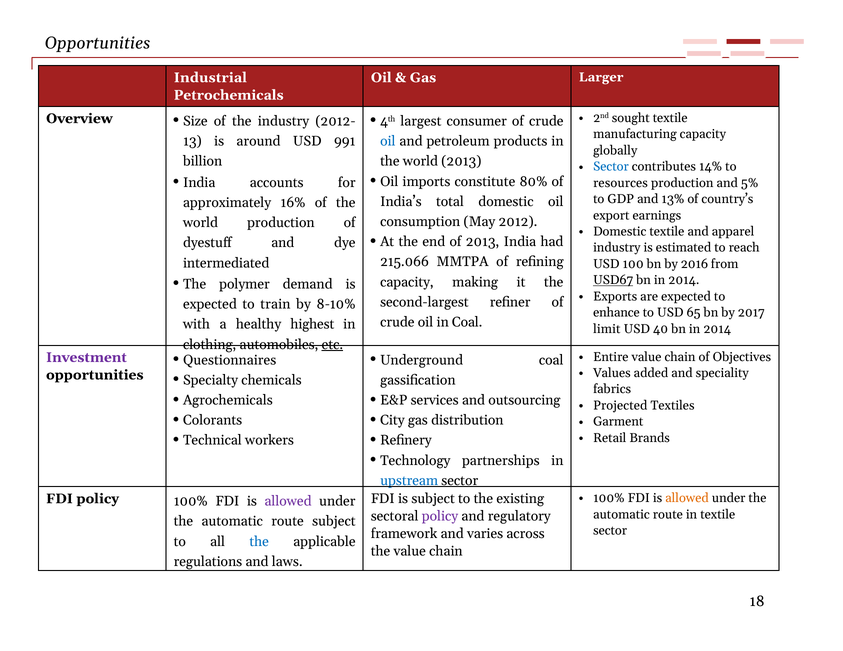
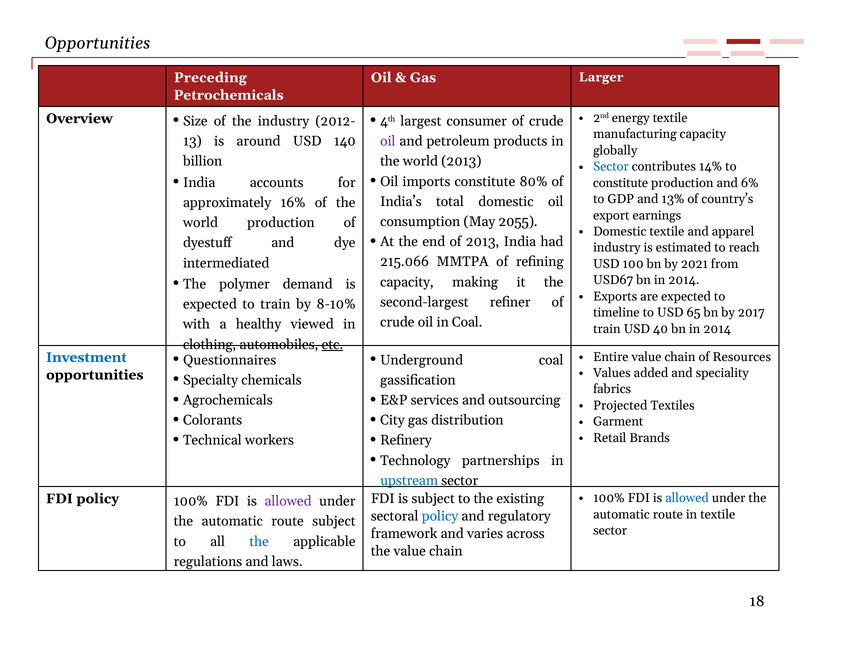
Industrial: Industrial -> Preceding
sought: sought -> energy
991: 991 -> 140
oil at (388, 141) colour: blue -> purple
resources at (621, 183): resources -> constitute
5%: 5% -> 6%
2012: 2012 -> 2055
2016: 2016 -> 2021
USD67 underline: present -> none
enhance: enhance -> timeline
highest: highest -> viewed
limit at (607, 329): limit -> train
Objectives: Objectives -> Resources
Investment colour: purple -> blue
allowed at (687, 498) colour: orange -> blue
policy at (440, 516) colour: purple -> blue
